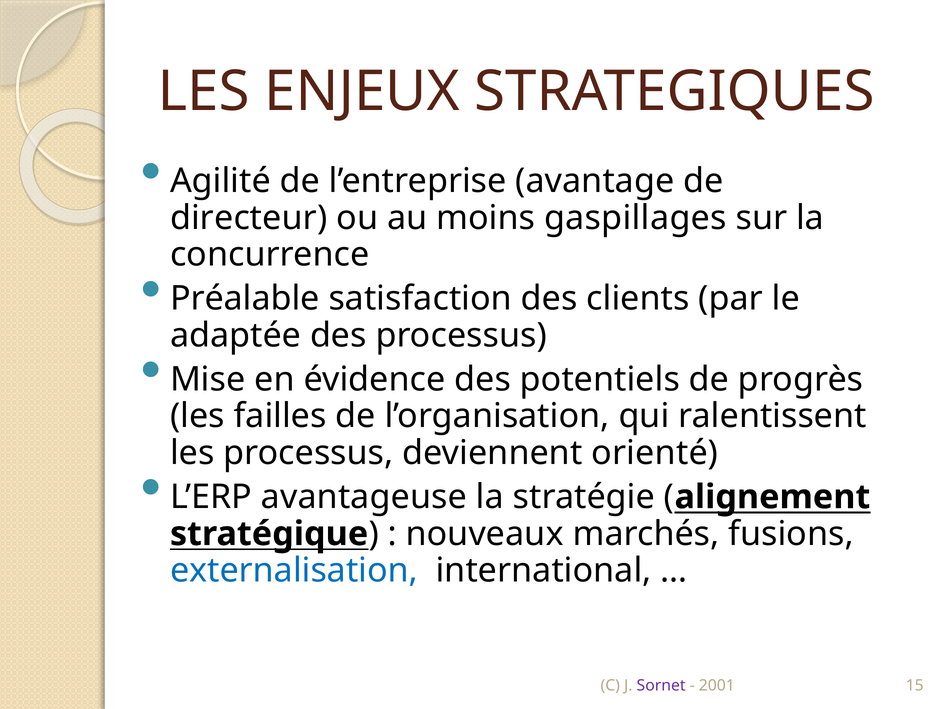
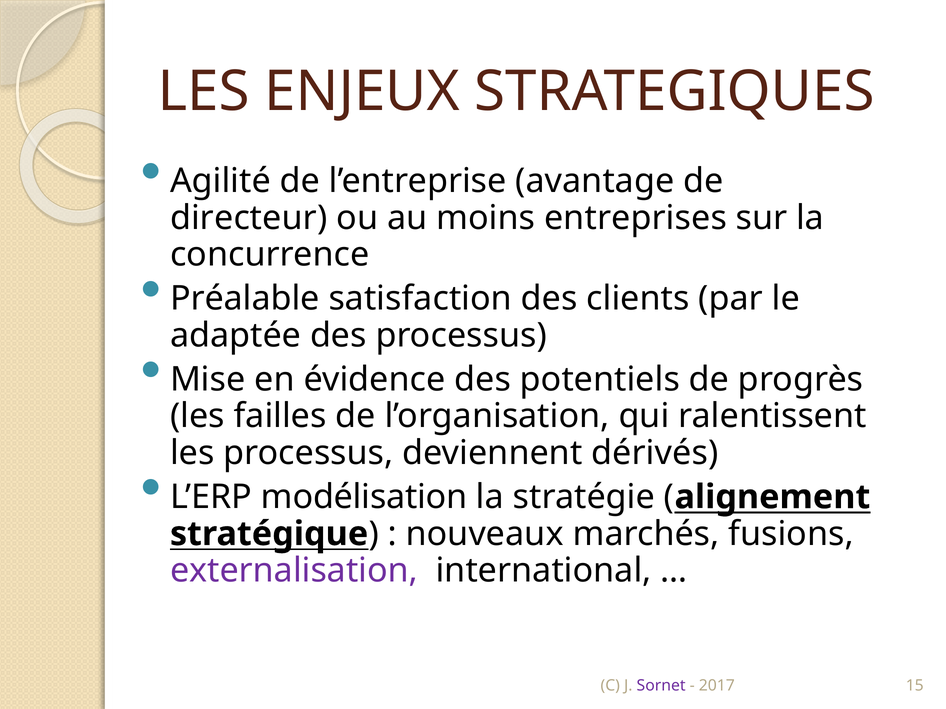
gaspillages: gaspillages -> entreprises
orienté: orienté -> dérivés
avantageuse: avantageuse -> modélisation
externalisation colour: blue -> purple
2001: 2001 -> 2017
